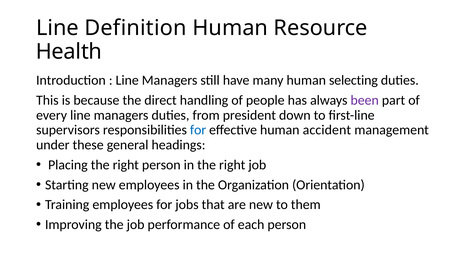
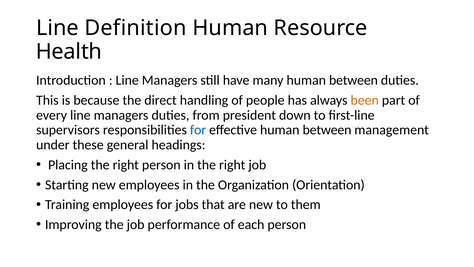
many human selecting: selecting -> between
been colour: purple -> orange
effective human accident: accident -> between
